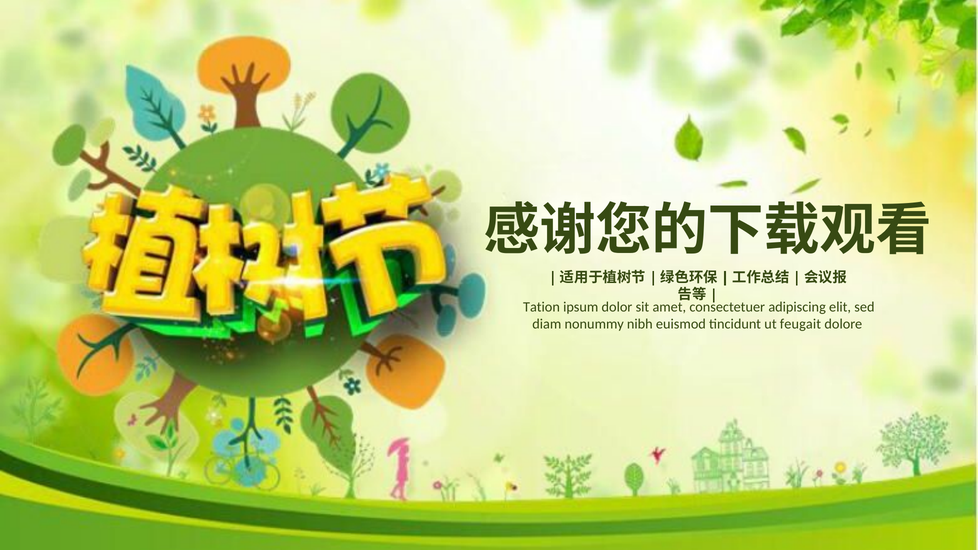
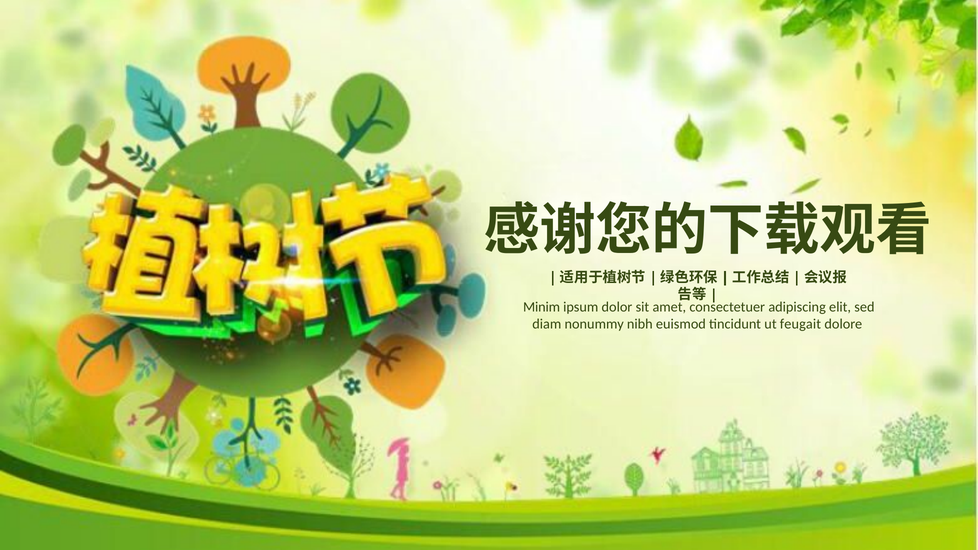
Tation: Tation -> Minim
